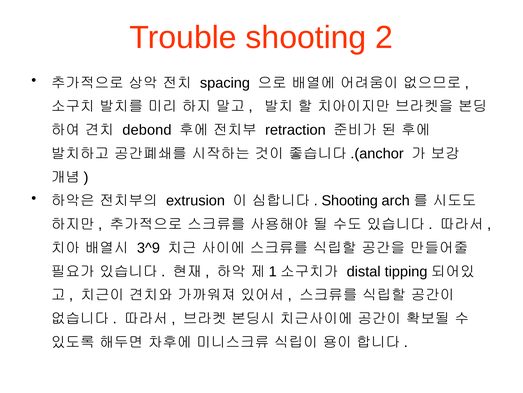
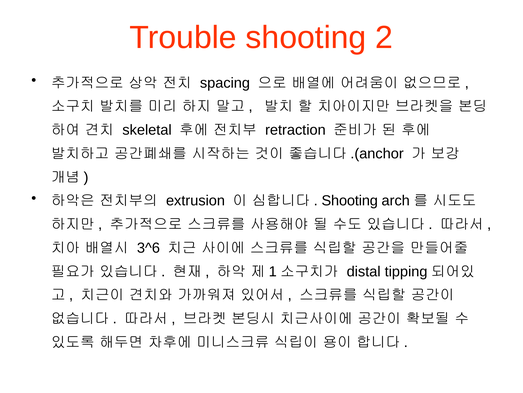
debond: debond -> skeletal
3^9: 3^9 -> 3^6
